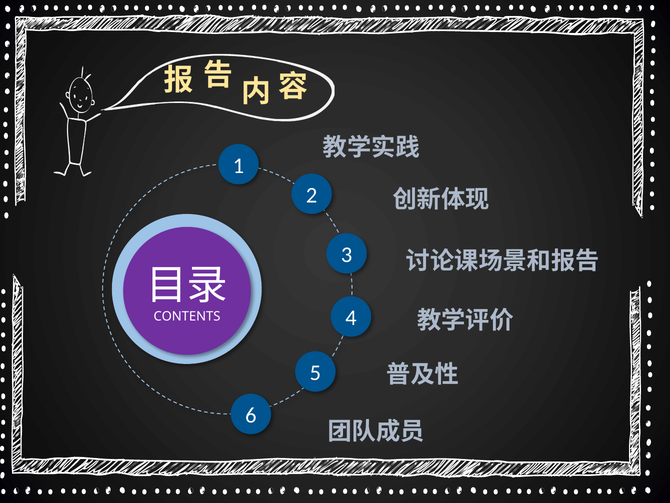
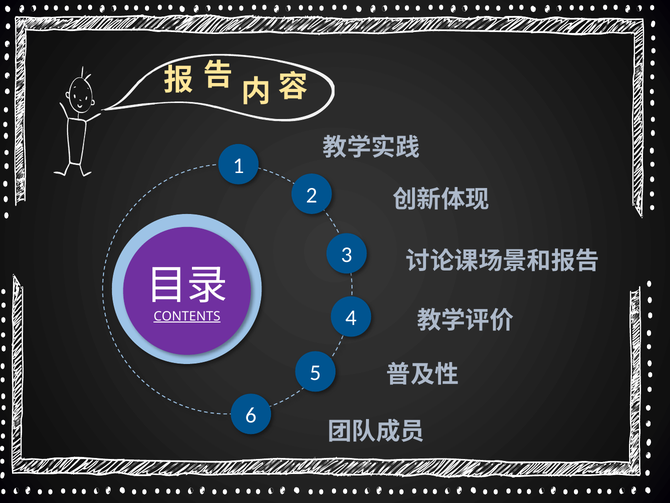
CONTENTS underline: none -> present
